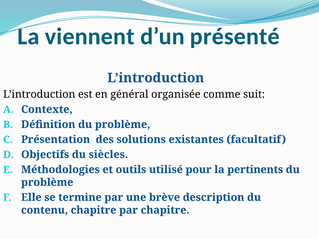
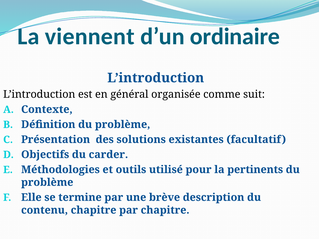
présenté: présenté -> ordinaire
siècles: siècles -> carder
